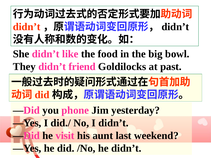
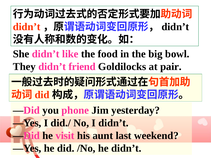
past: past -> pair
